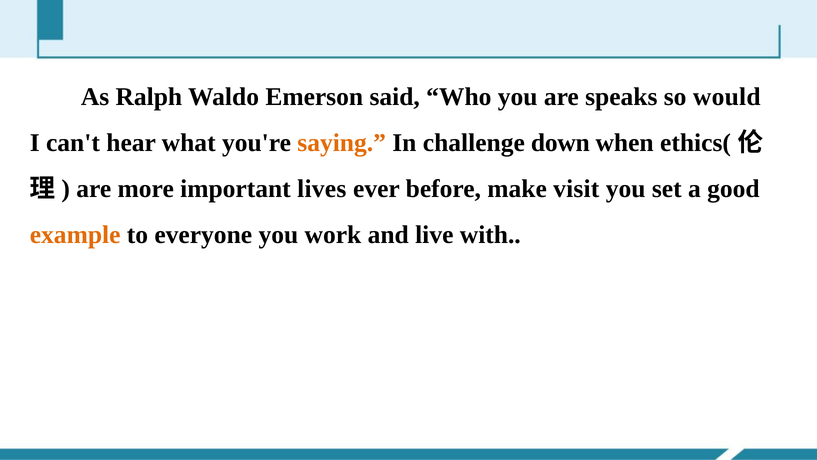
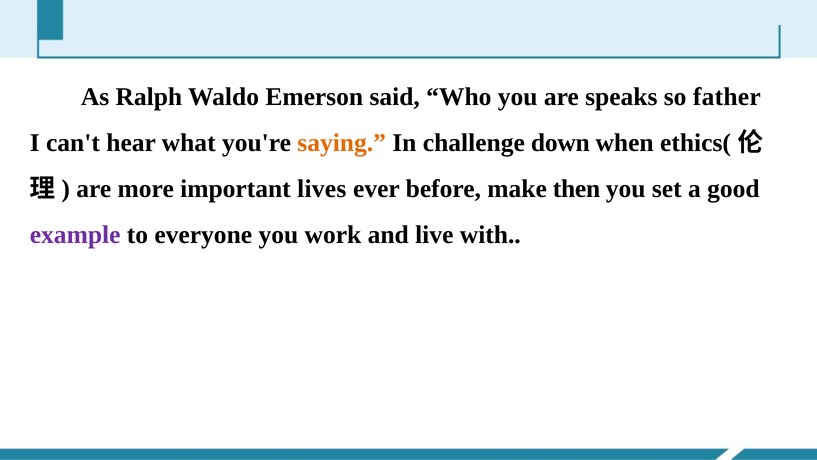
would: would -> father
visit: visit -> then
example colour: orange -> purple
